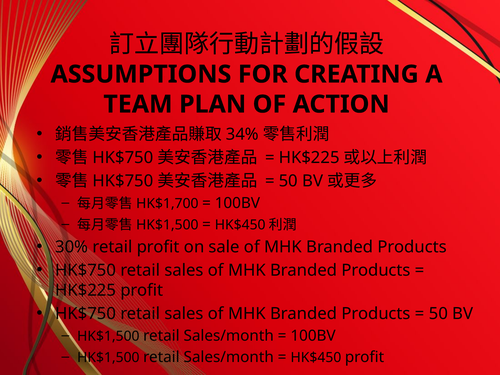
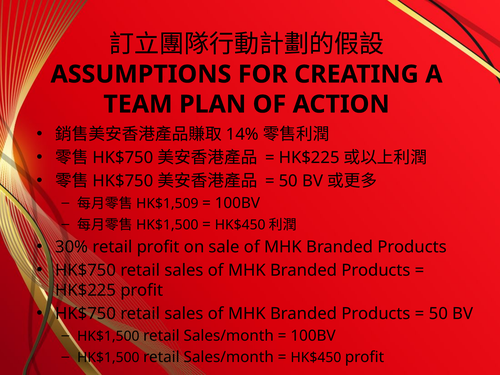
34%: 34% -> 14%
HK$1,700: HK$1,700 -> HK$1,509
